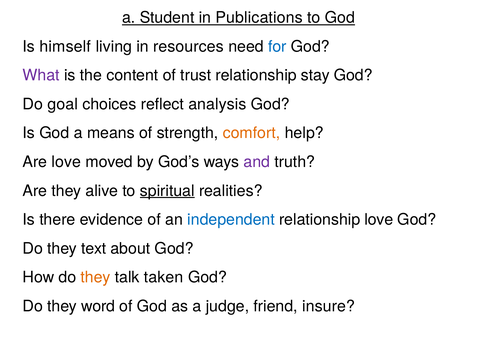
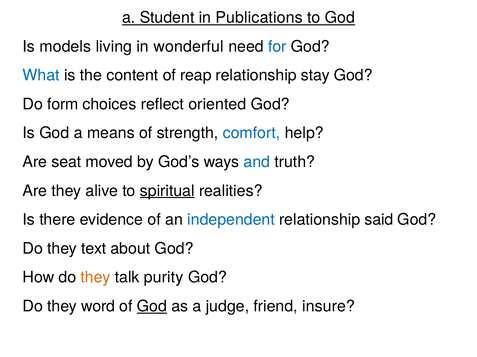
himself: himself -> models
resources: resources -> wonderful
What colour: purple -> blue
trust: trust -> reap
goal: goal -> form
analysis: analysis -> oriented
comfort colour: orange -> blue
Are love: love -> seat
and colour: purple -> blue
relationship love: love -> said
taken: taken -> purity
God at (152, 307) underline: none -> present
